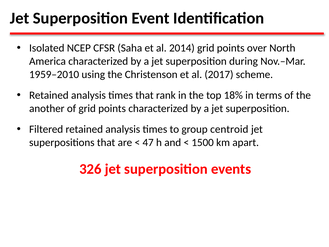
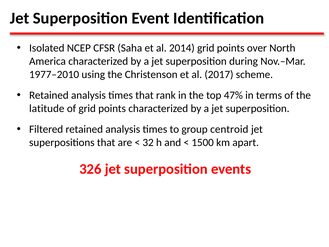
1959–2010: 1959–2010 -> 1977–2010
18%: 18% -> 47%
another: another -> latitude
47: 47 -> 32
